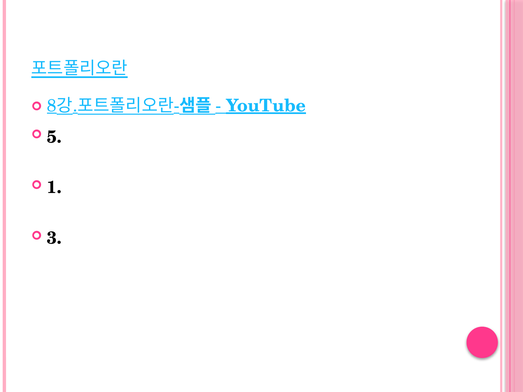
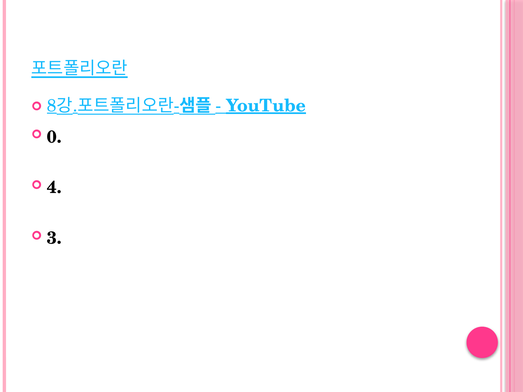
5: 5 -> 0
1: 1 -> 4
